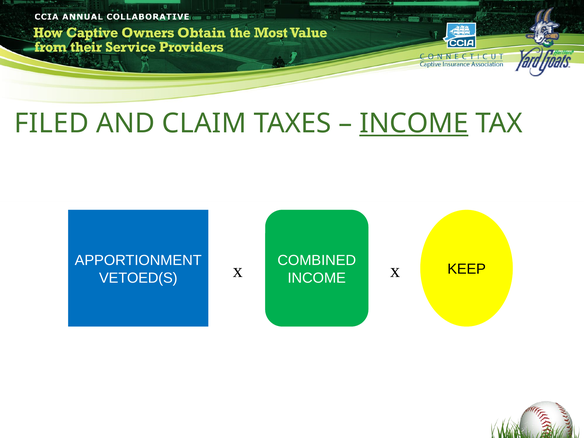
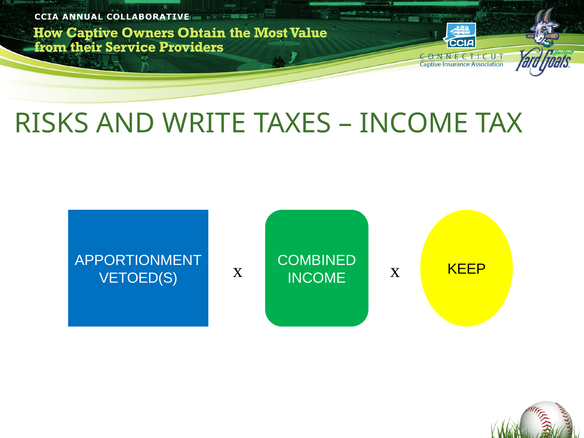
FILED: FILED -> RISKS
CLAIM: CLAIM -> WRITE
INCOME at (414, 123) underline: present -> none
